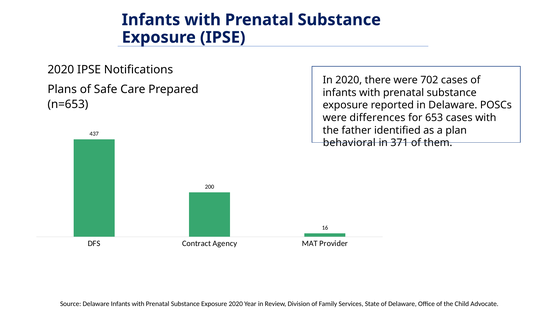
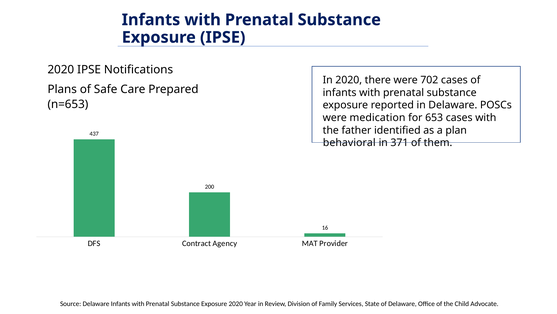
differences: differences -> medication
